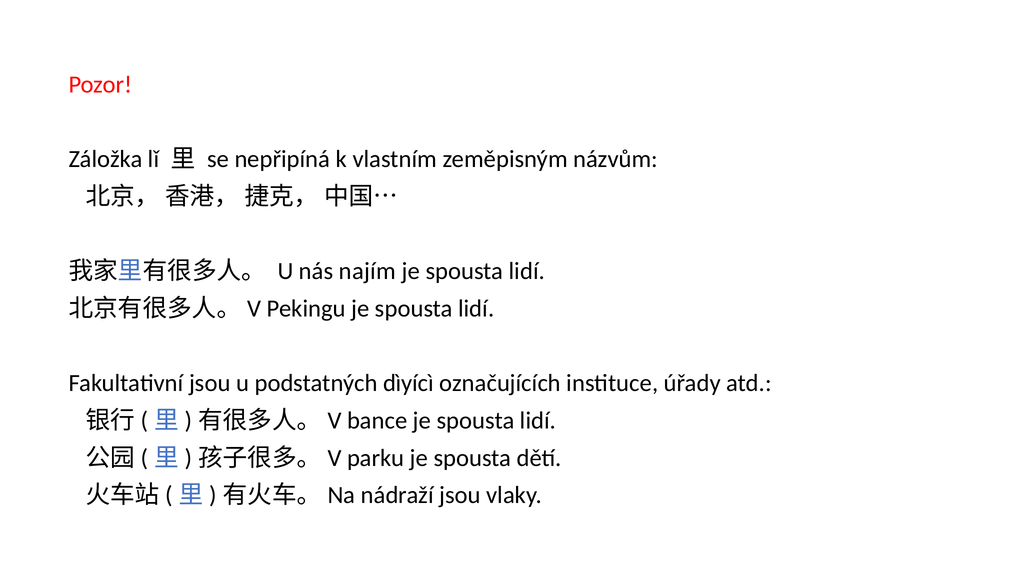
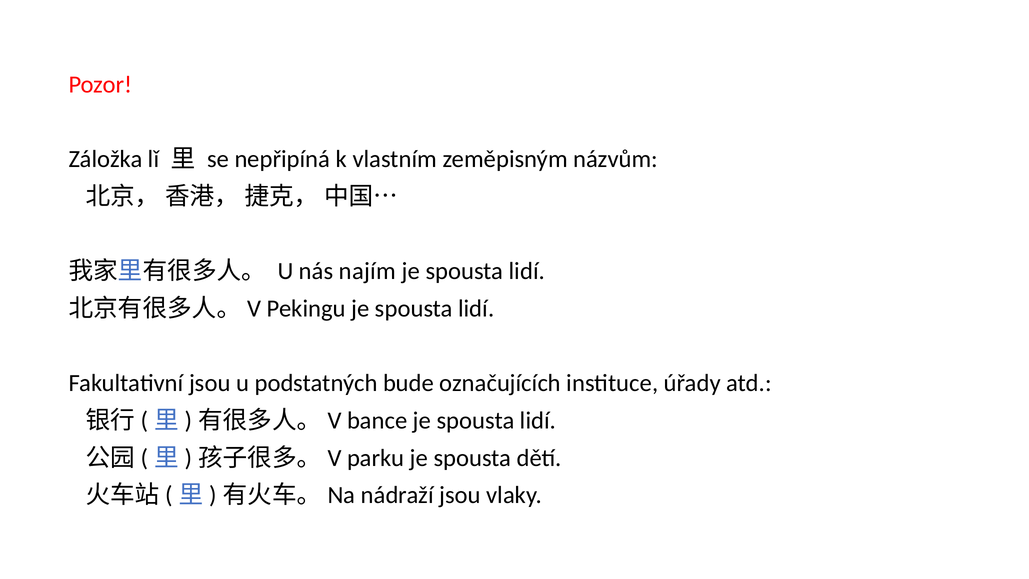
dìyícì: dìyícì -> bude
